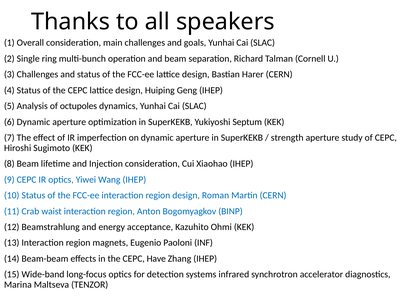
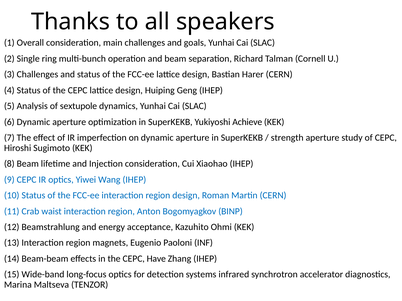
octupoles: octupoles -> sextupole
Septum: Septum -> Achieve
